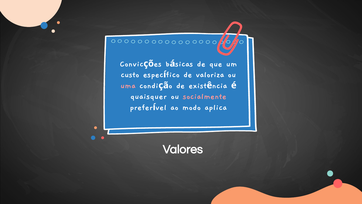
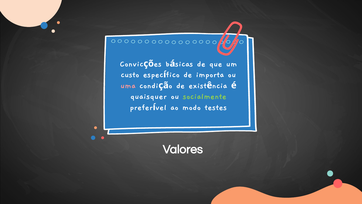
valoriza: valoriza -> importa
socialmente colour: pink -> light green
aplica: aplica -> testes
